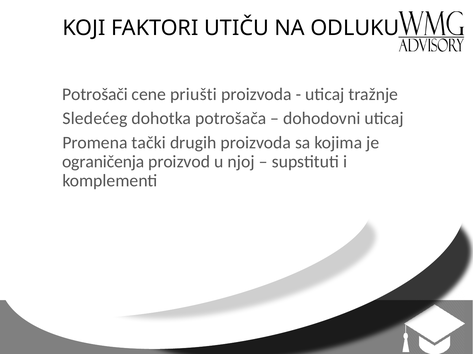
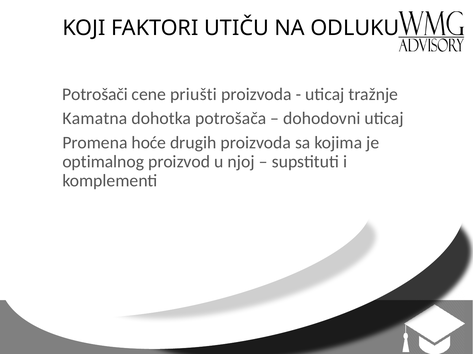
Sledećeg: Sledećeg -> Kamatna
tački: tački -> hoće
ograničenja: ograničenja -> optimalnog
